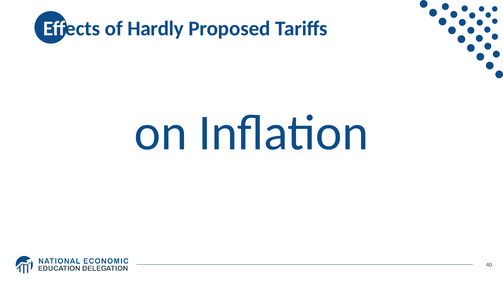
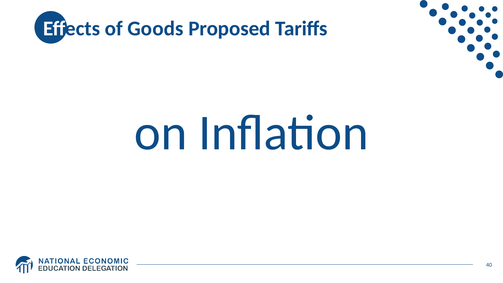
Hardly: Hardly -> Goods
